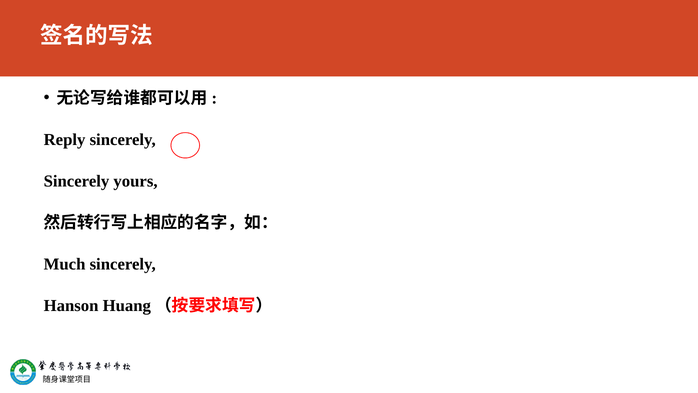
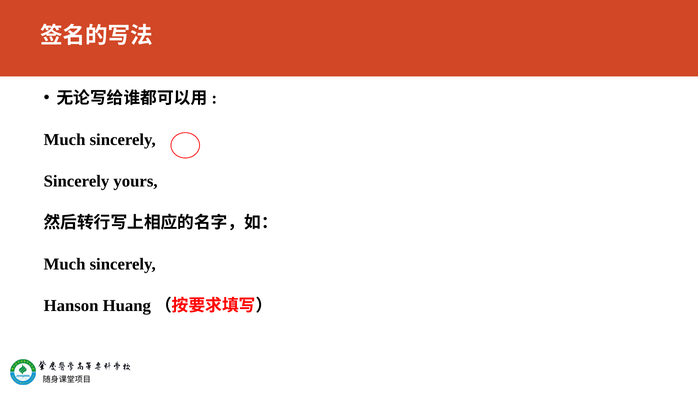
Reply at (65, 139): Reply -> Much
